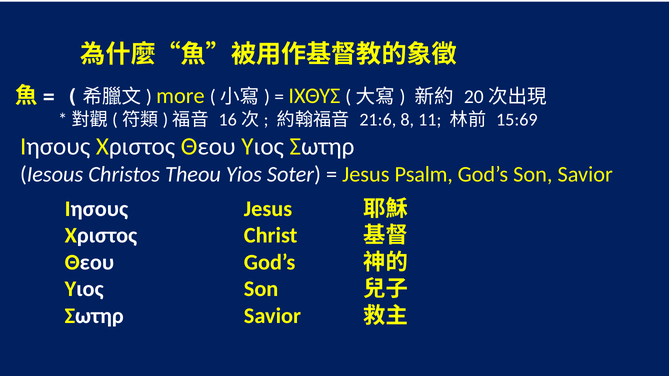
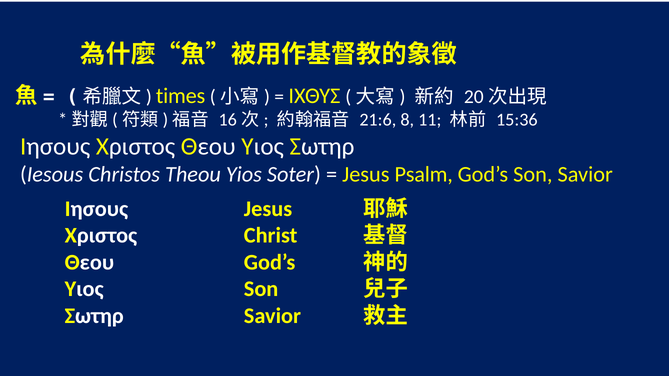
more: more -> times
15:69: 15:69 -> 15:36
